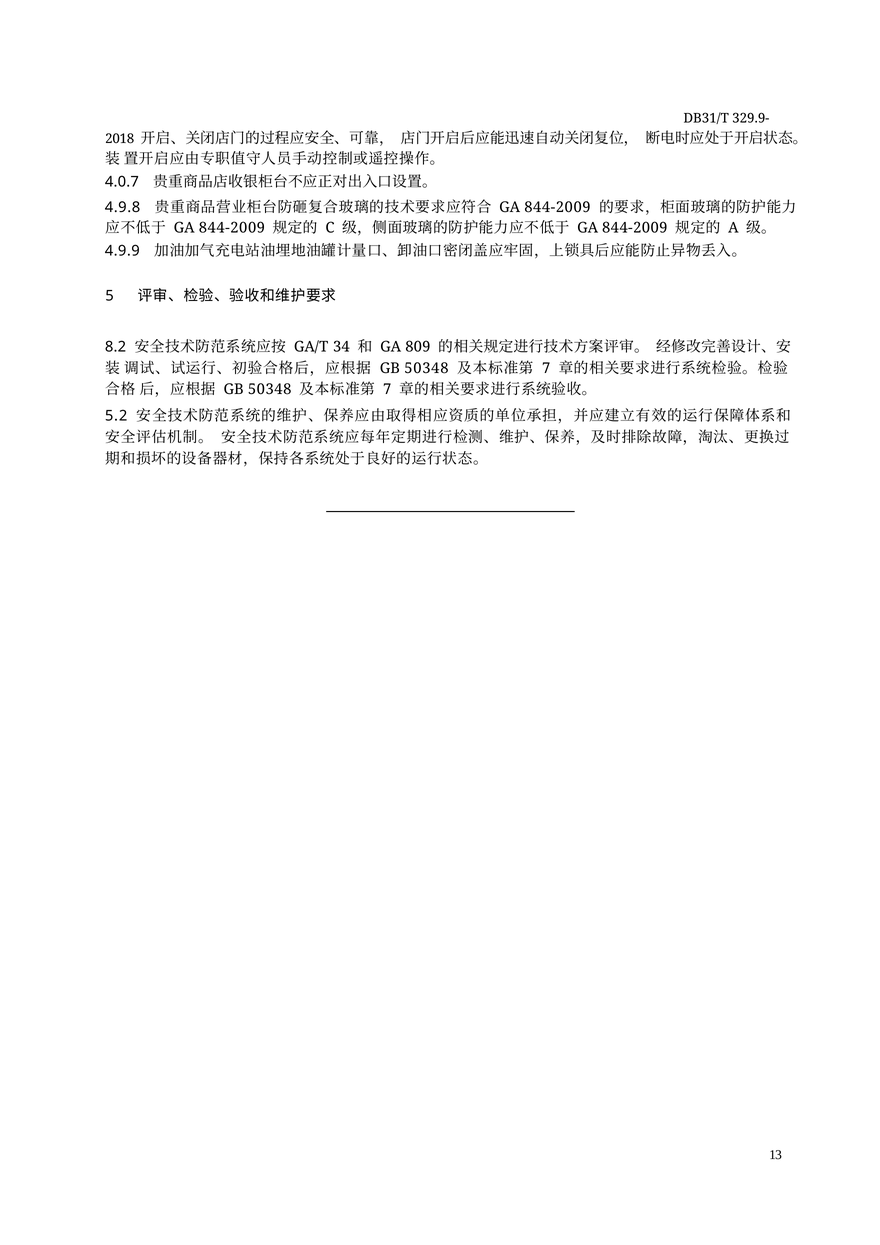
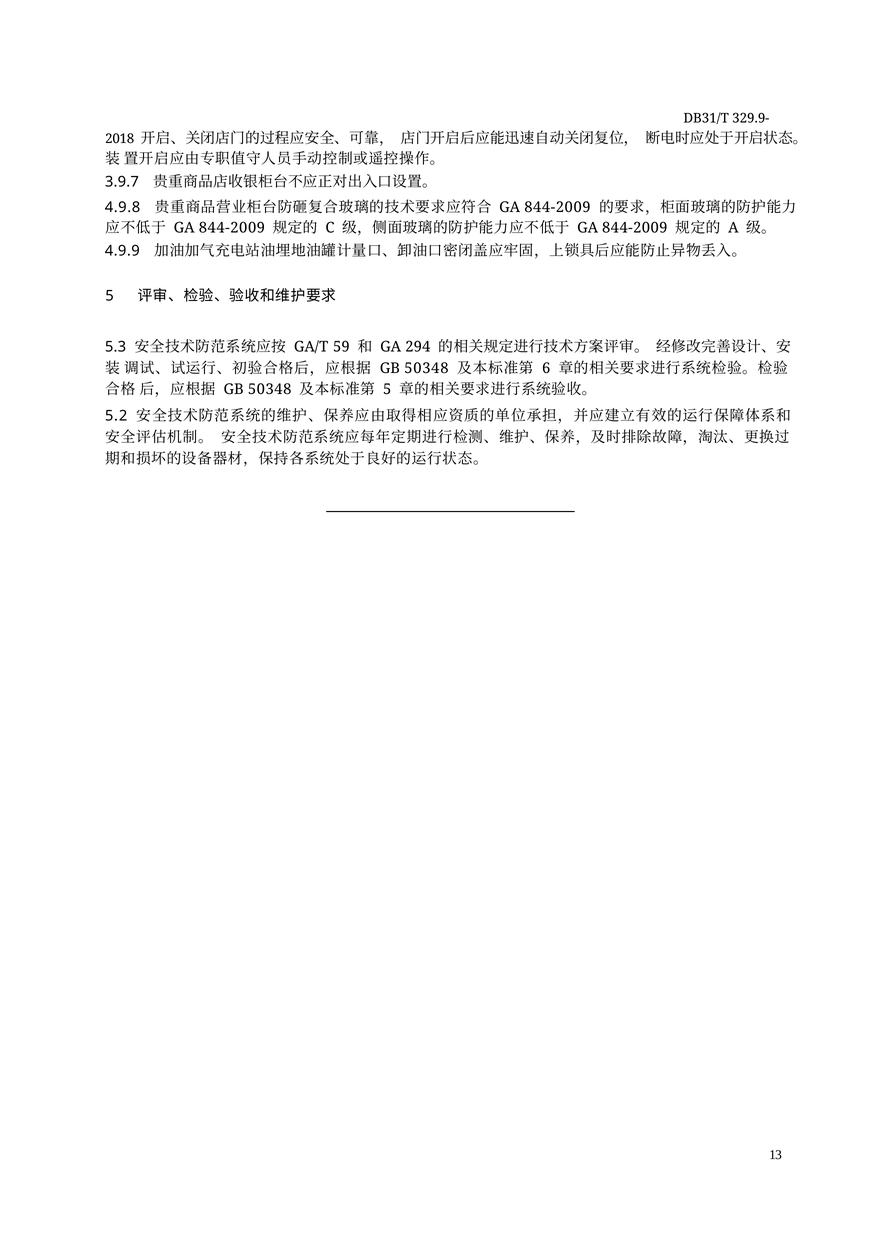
4.0.7: 4.0.7 -> 3.9.7
8.2: 8.2 -> 5.3
34: 34 -> 59
809: 809 -> 294
7 at (546, 368): 7 -> 6
7 at (387, 390): 7 -> 5
